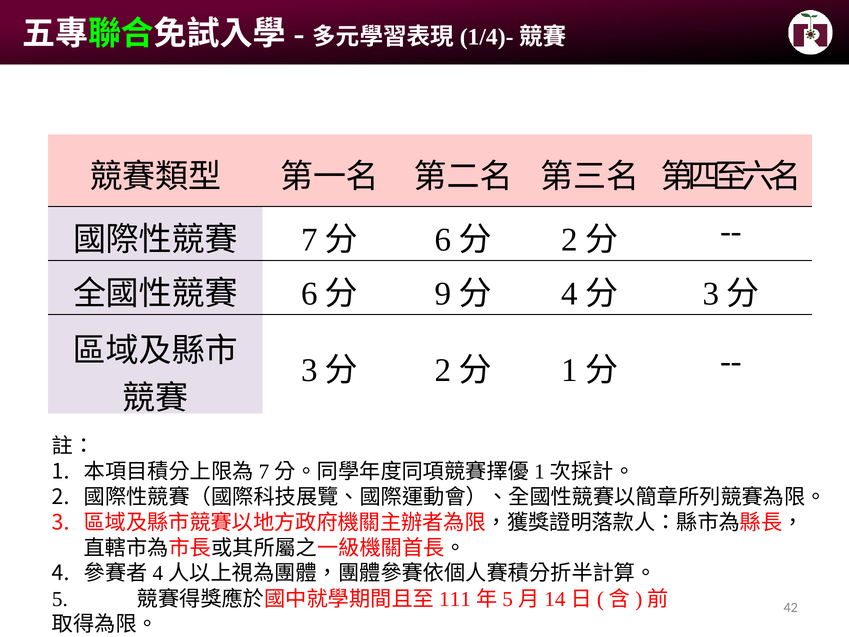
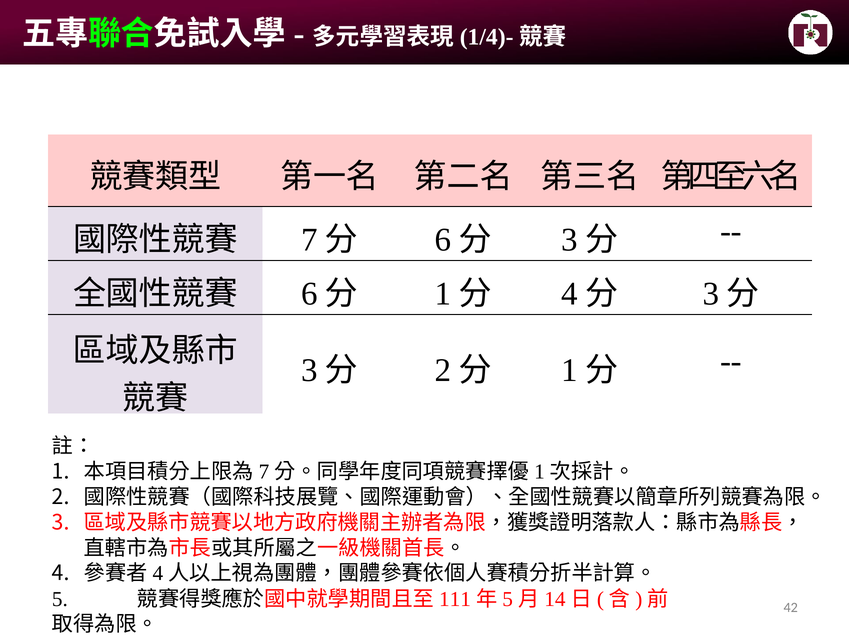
2 at (570, 240): 2 -> 3
9 at (443, 294): 9 -> 1
